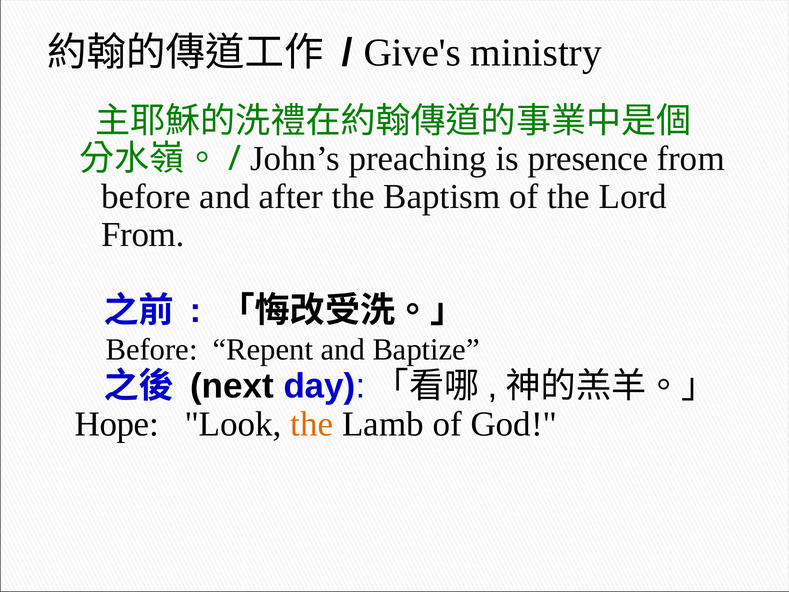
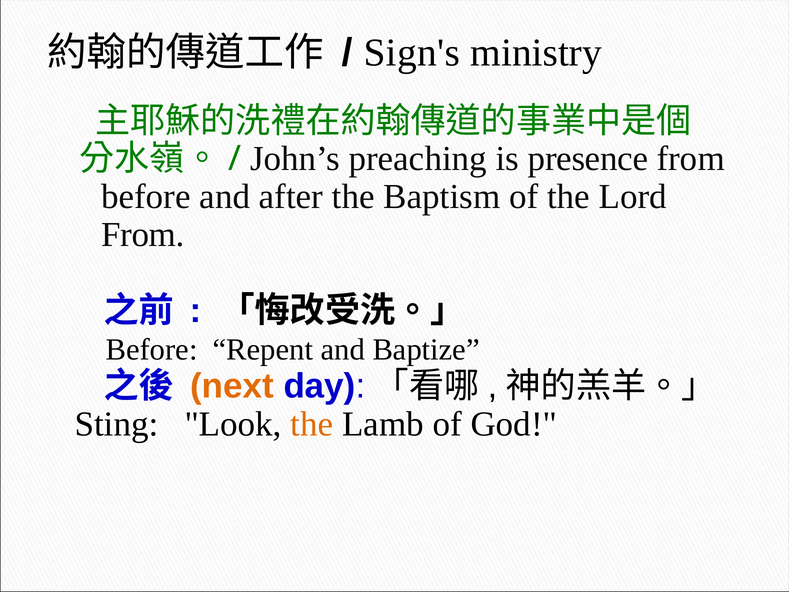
Give's: Give's -> Sign's
next colour: black -> orange
Hope: Hope -> Sting
